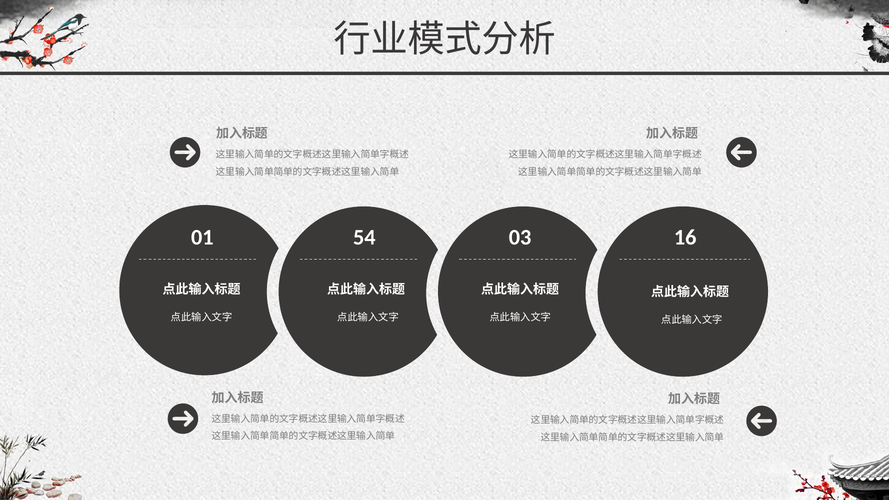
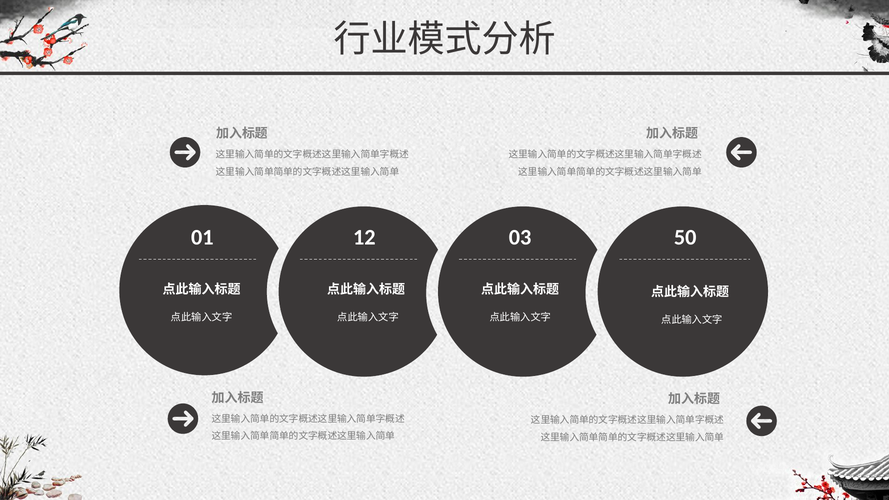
54: 54 -> 12
16: 16 -> 50
